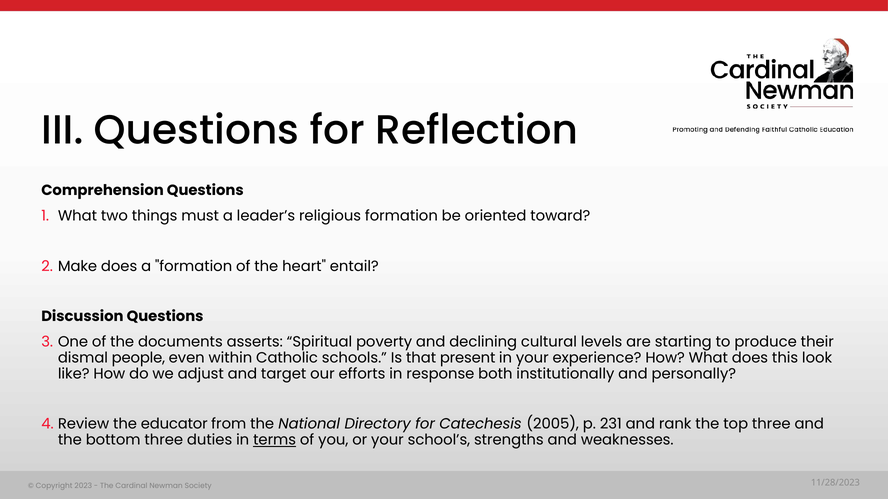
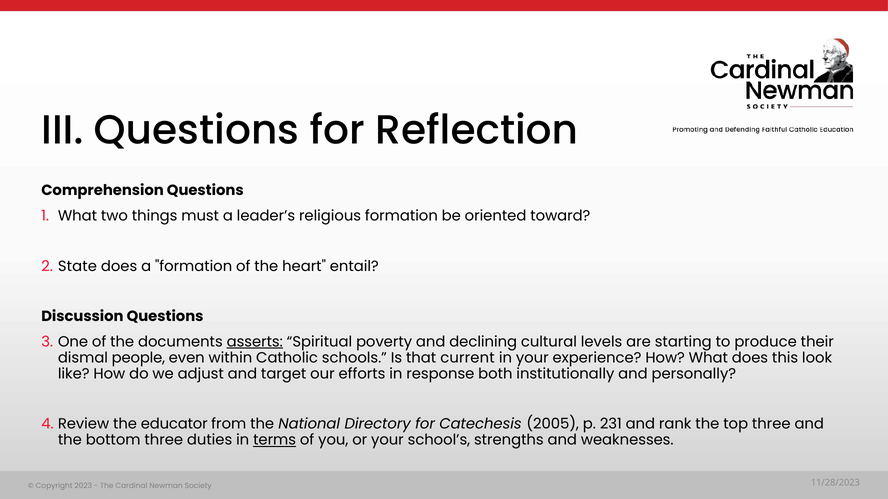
Make: Make -> State
asserts underline: none -> present
present: present -> current
